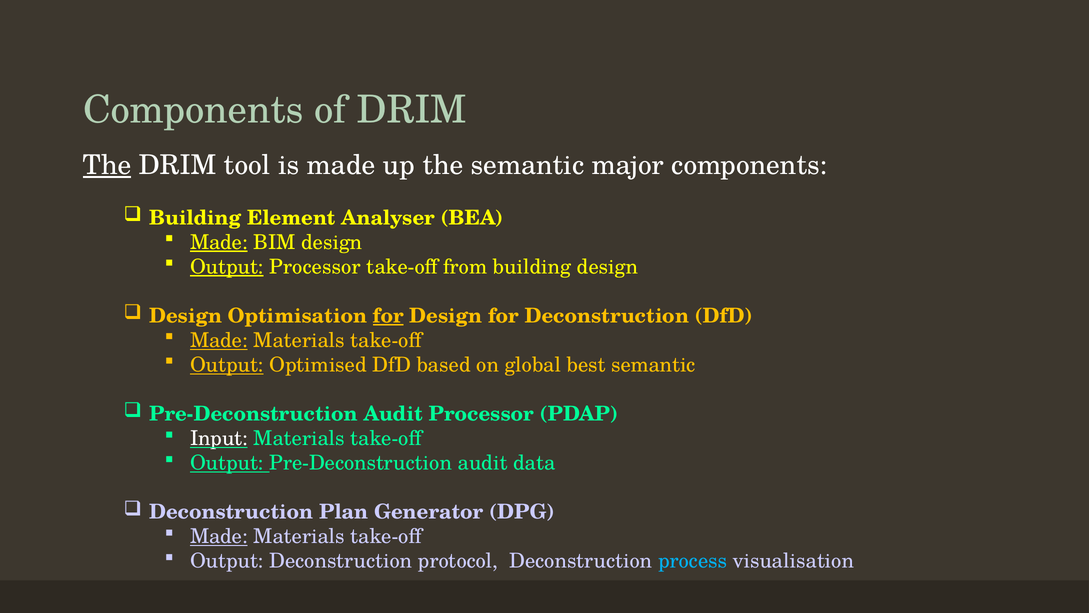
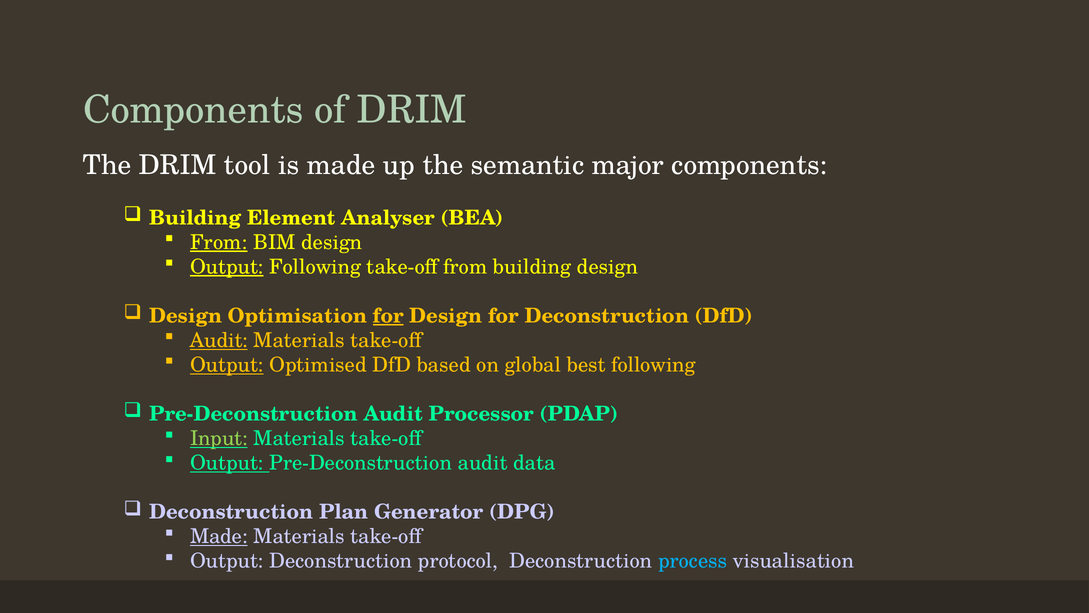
The at (107, 165) underline: present -> none
Made at (219, 242): Made -> From
Output Processor: Processor -> Following
Made at (219, 340): Made -> Audit
best semantic: semantic -> following
Input colour: white -> light green
